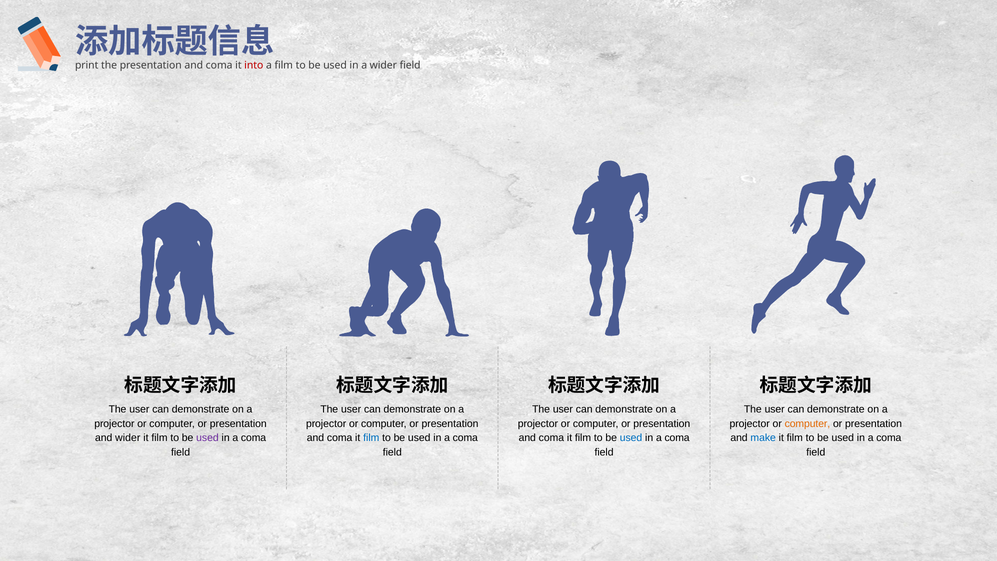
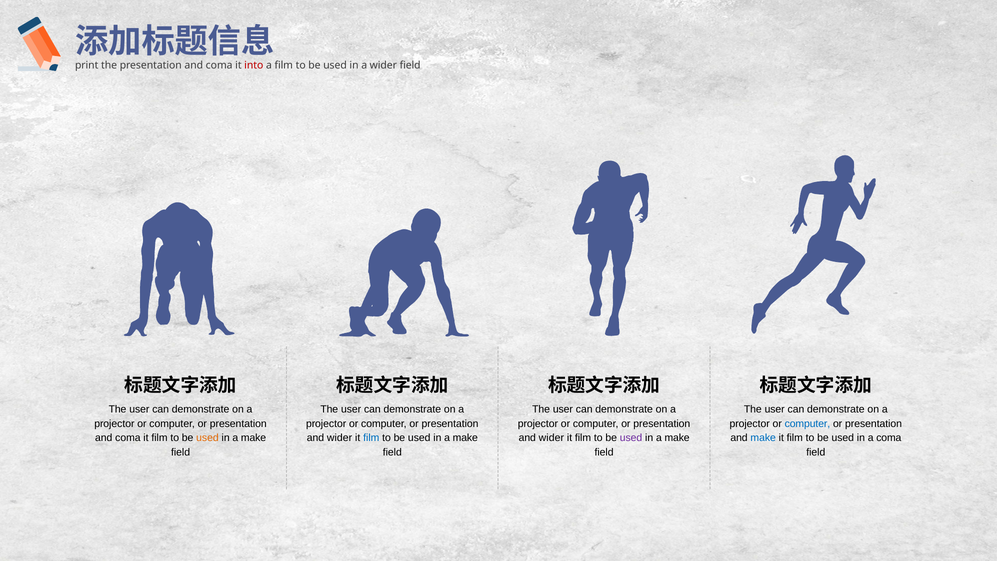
computer at (807, 423) colour: orange -> blue
wider at (128, 438): wider -> coma
used at (207, 438) colour: purple -> orange
coma at (254, 438): coma -> make
coma at (340, 438): coma -> wider
coma at (465, 438): coma -> make
coma at (551, 438): coma -> wider
used at (631, 438) colour: blue -> purple
coma at (677, 438): coma -> make
